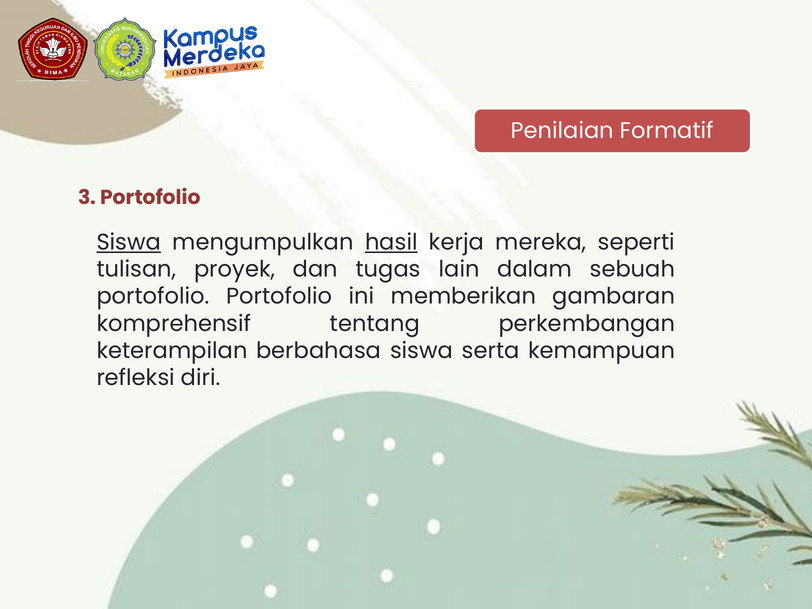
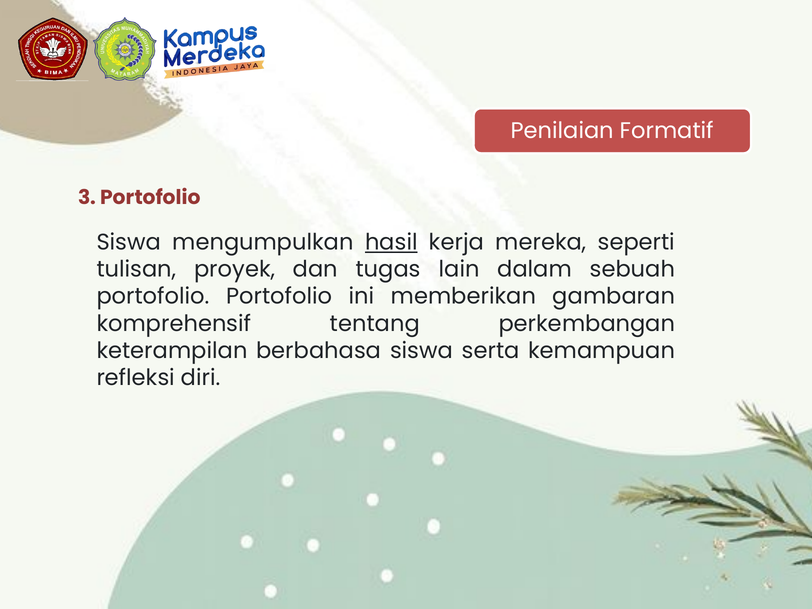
Siswa at (129, 242) underline: present -> none
